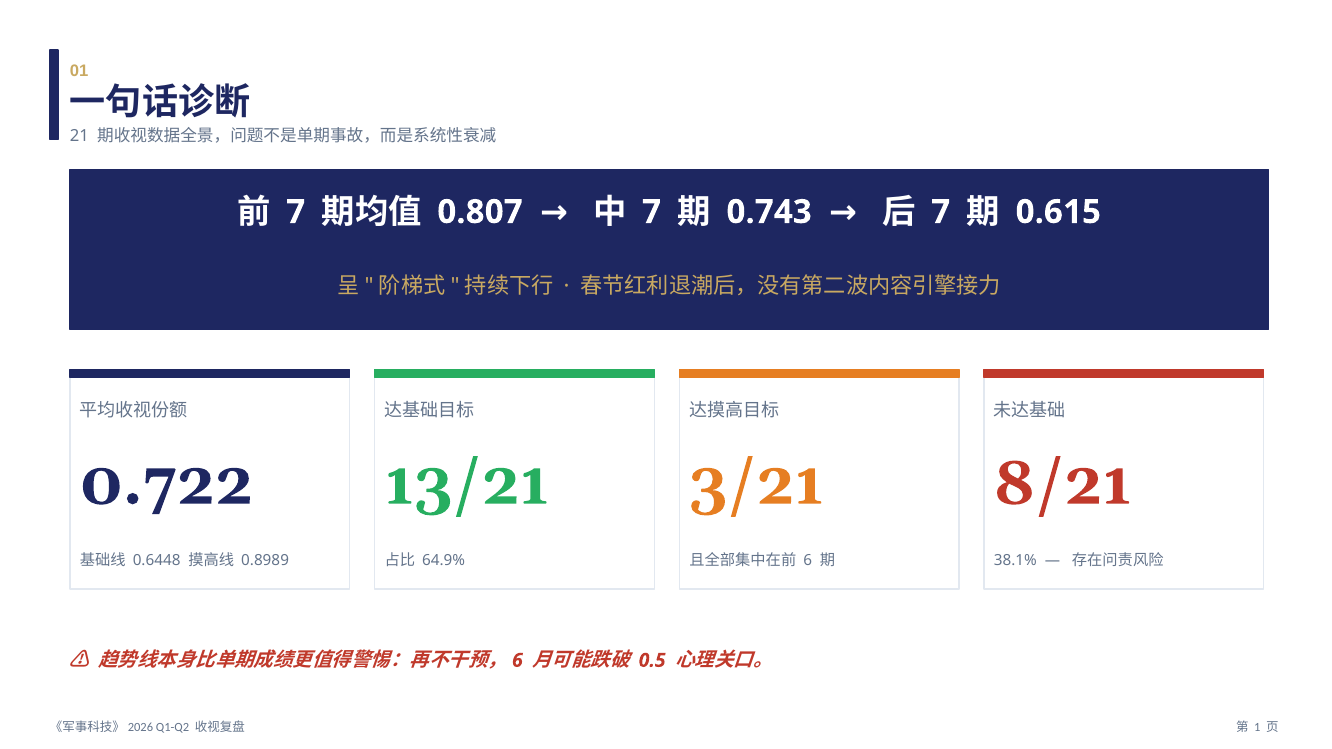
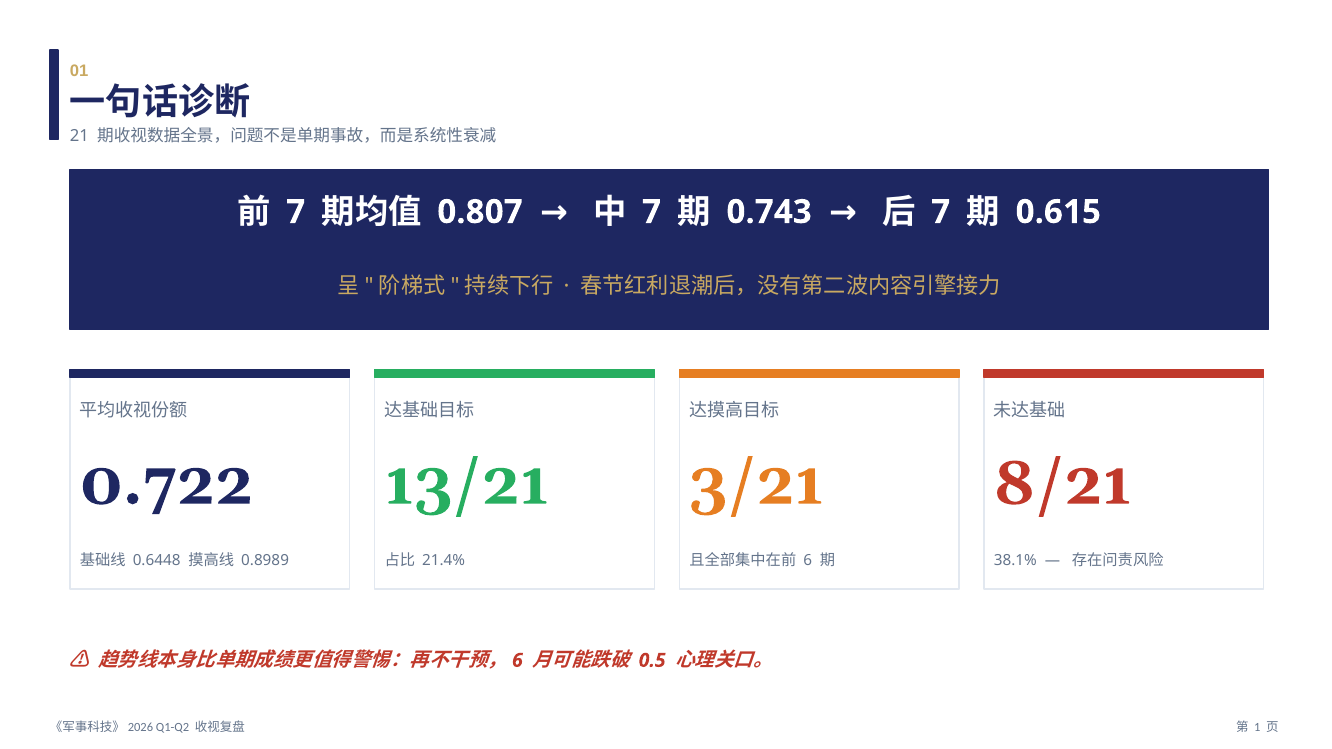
64.9%: 64.9% -> 21.4%
